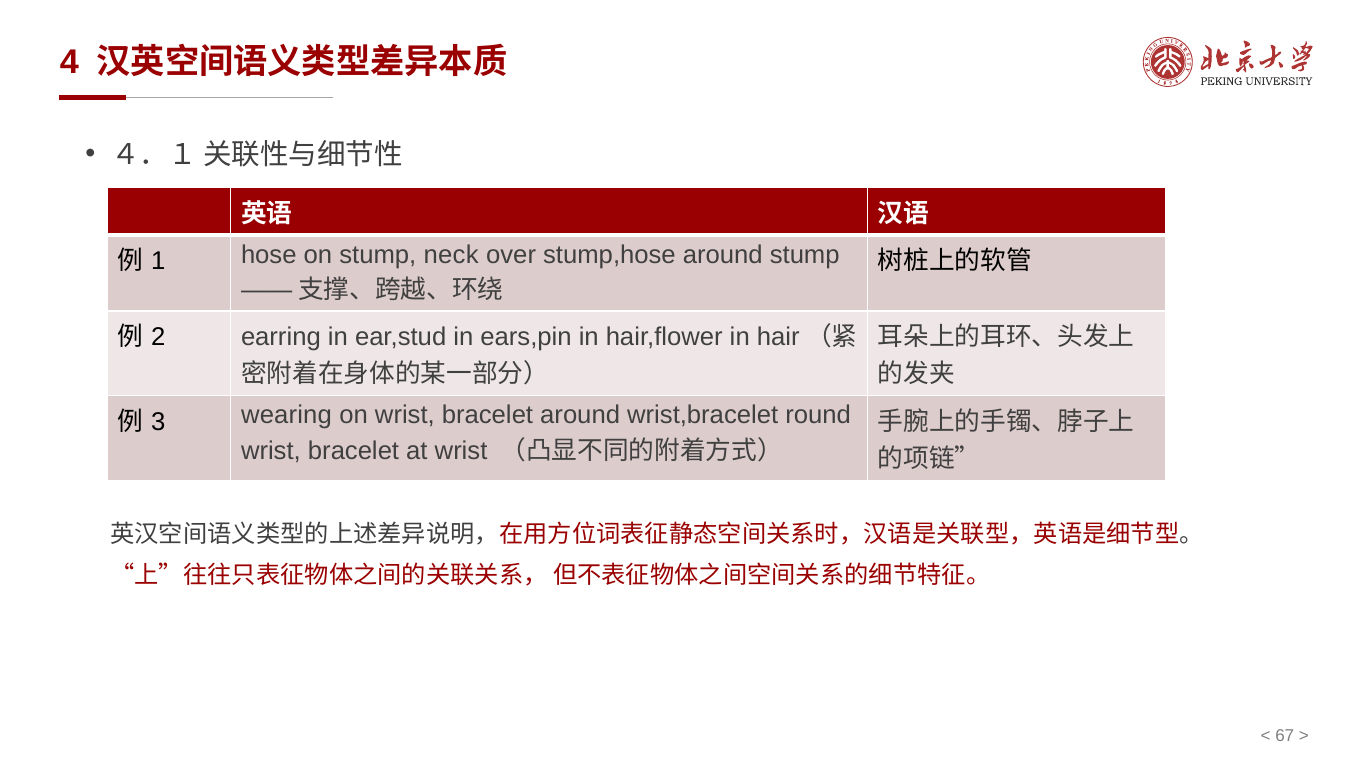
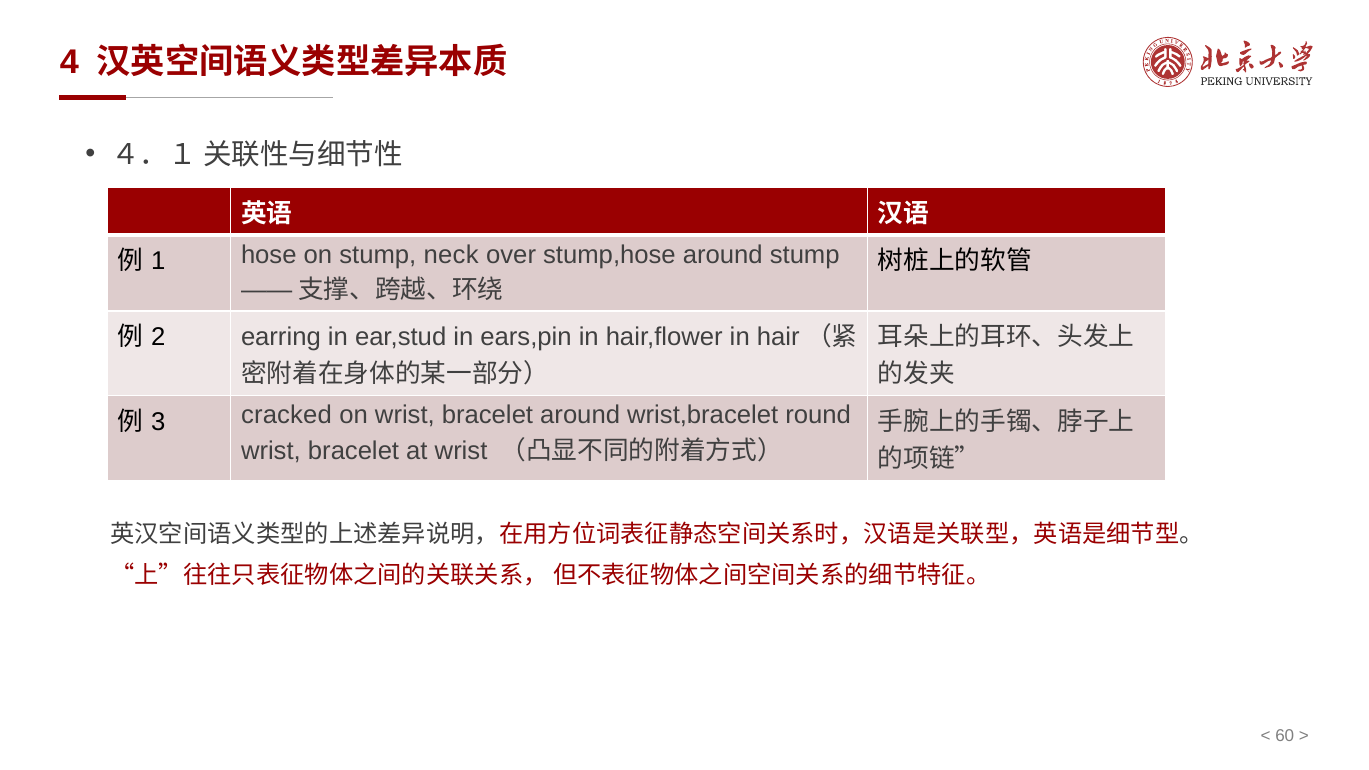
wearing: wearing -> cracked
67: 67 -> 60
